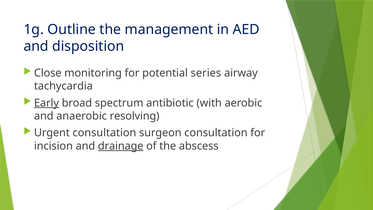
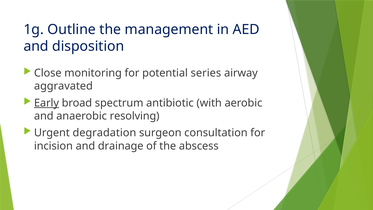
tachycardia: tachycardia -> aggravated
Urgent consultation: consultation -> degradation
drainage underline: present -> none
